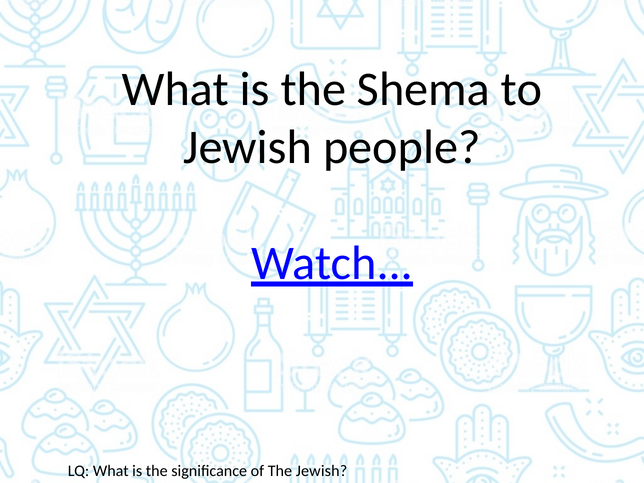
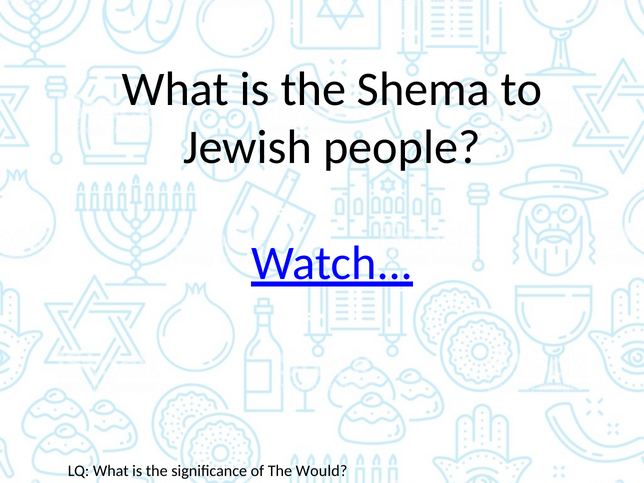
The Jewish: Jewish -> Would
